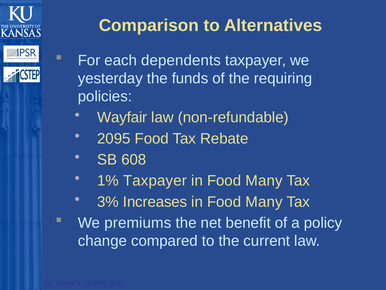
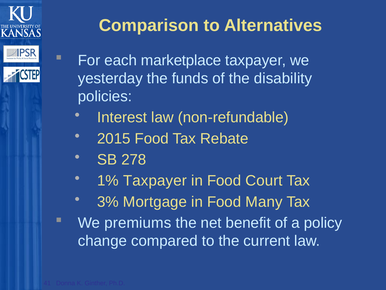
dependents: dependents -> marketplace
requiring: requiring -> disability
Wayfair: Wayfair -> Interest
2095: 2095 -> 2015
608: 608 -> 278
Many at (264, 180): Many -> Court
Increases: Increases -> Mortgage
